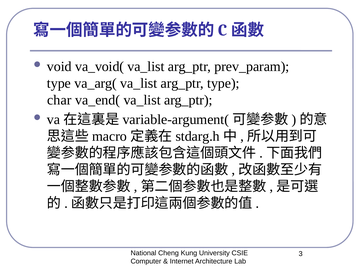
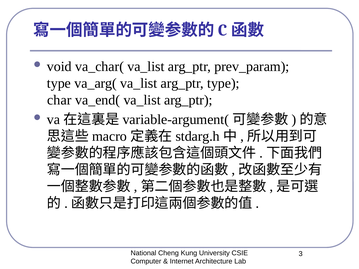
va_void(: va_void( -> va_char(
